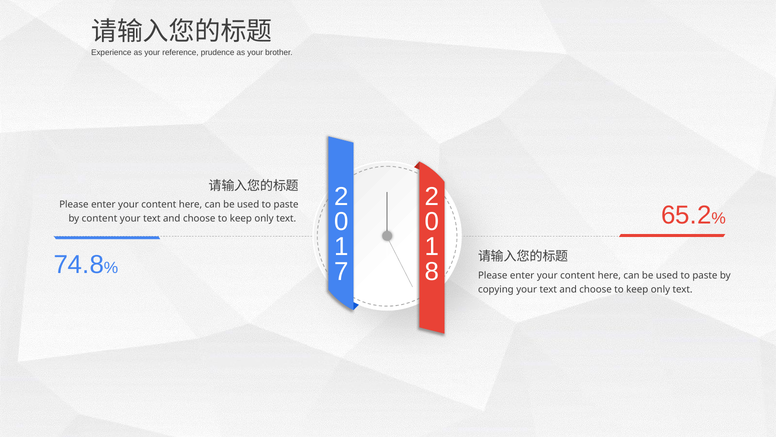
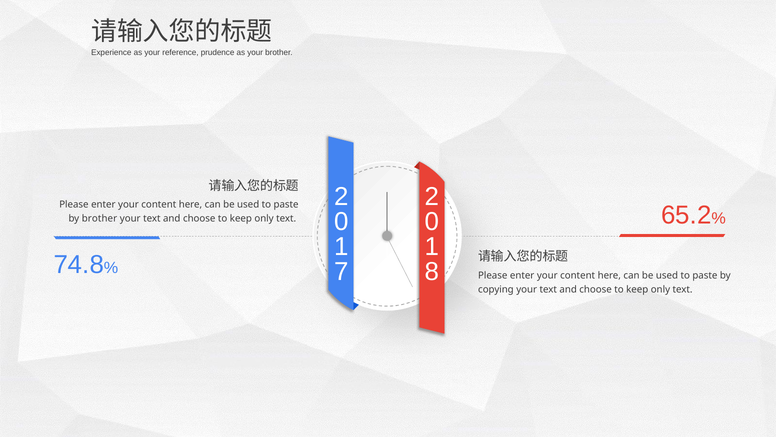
by content: content -> brother
